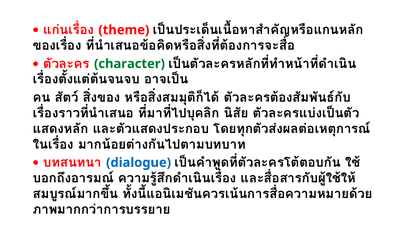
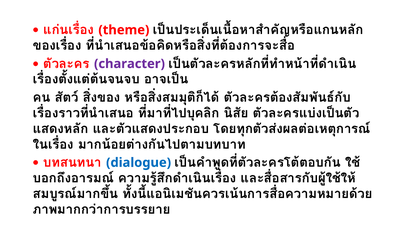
character colour: green -> purple
